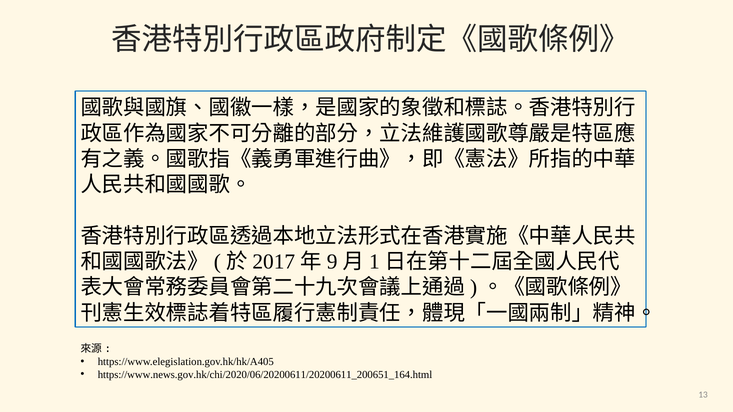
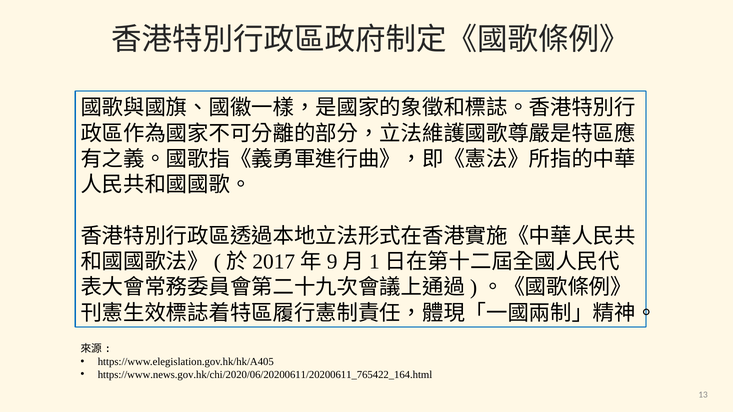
https://www.news.gov.hk/chi/2020/06/20200611/20200611_200651_164.html: https://www.news.gov.hk/chi/2020/06/20200611/20200611_200651_164.html -> https://www.news.gov.hk/chi/2020/06/20200611/20200611_765422_164.html
